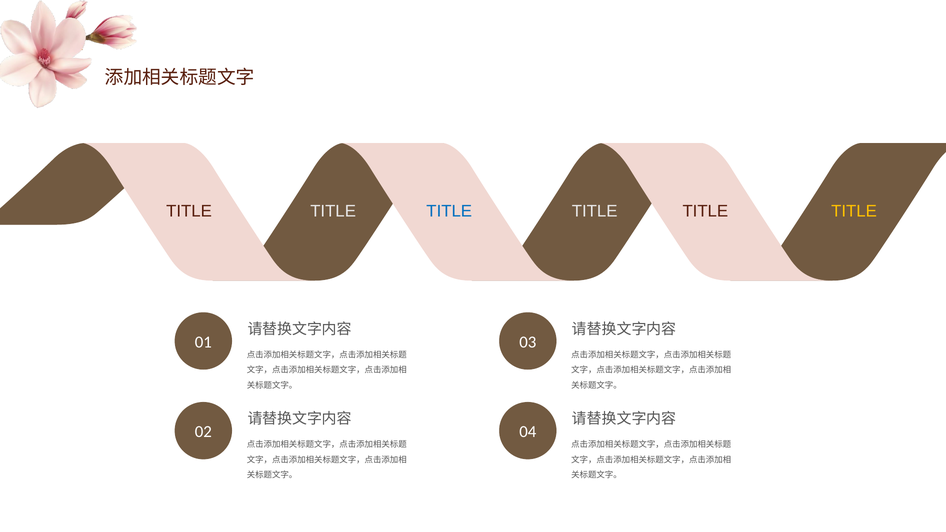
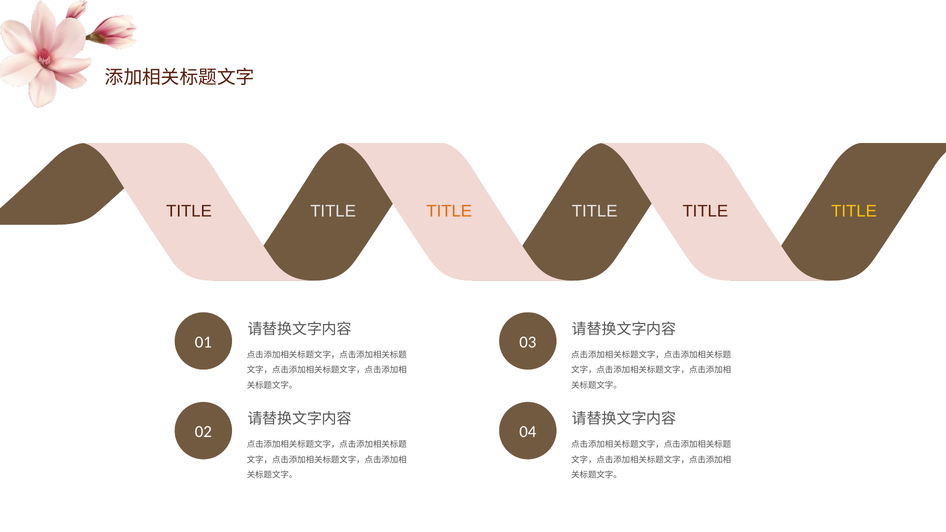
TITLE at (449, 211) colour: blue -> orange
